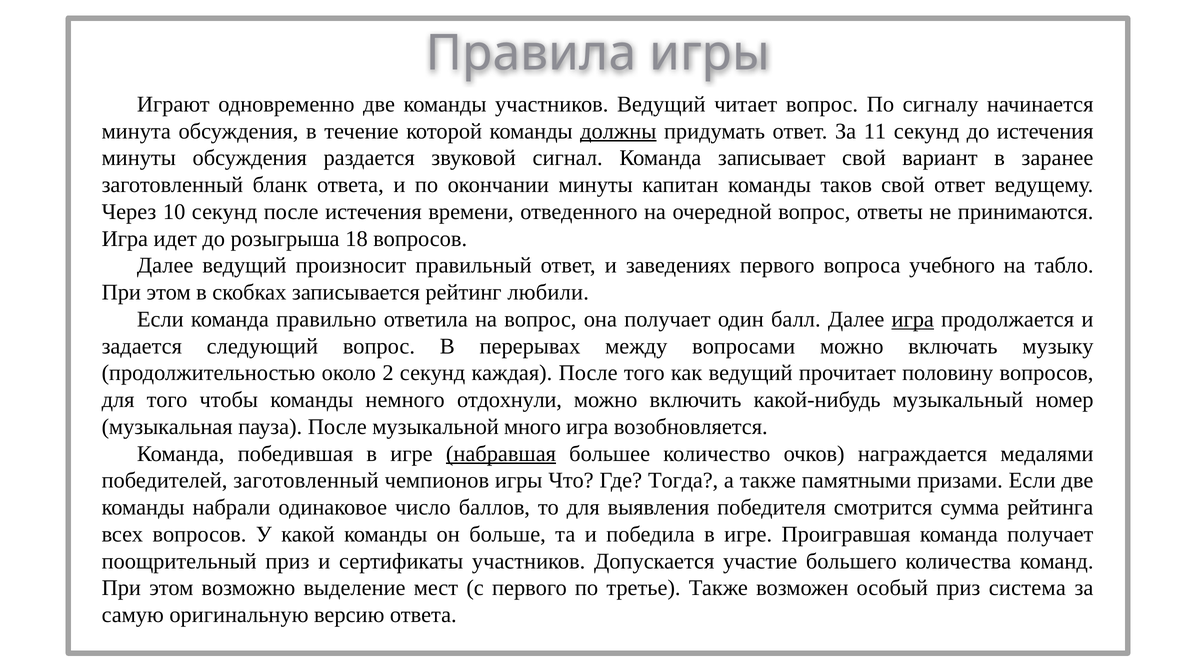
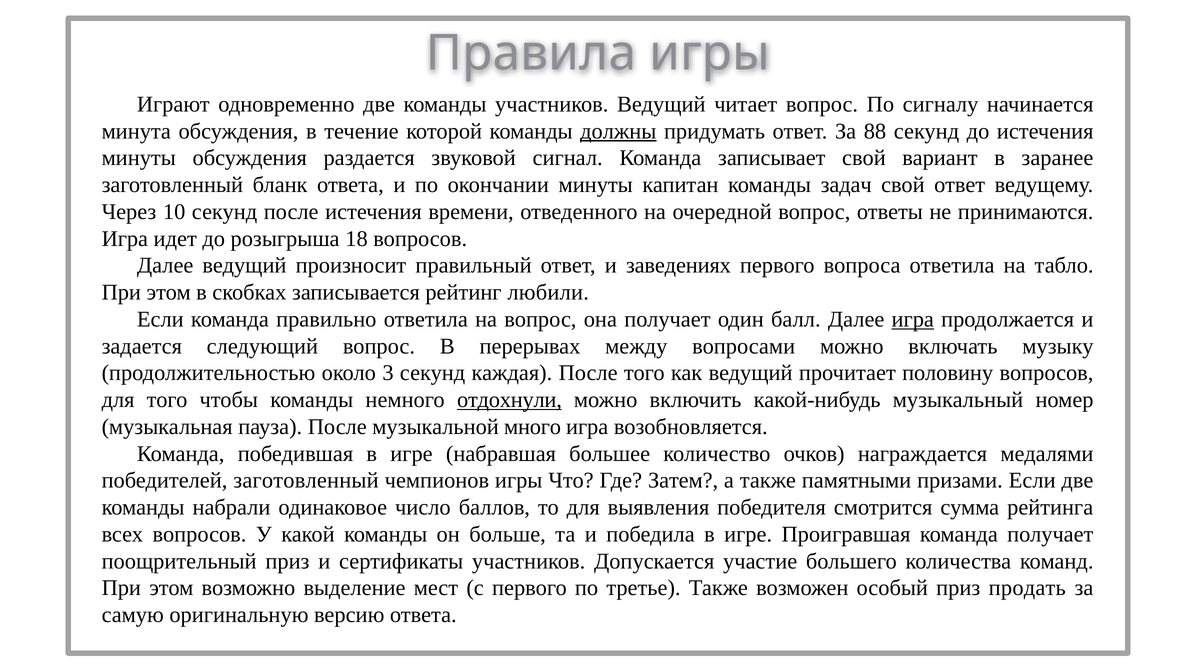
11: 11 -> 88
таков: таков -> задач
вопроса учебного: учебного -> ответила
2: 2 -> 3
отдохнули underline: none -> present
набравшая underline: present -> none
Тогда: Тогда -> Затем
система: система -> продать
